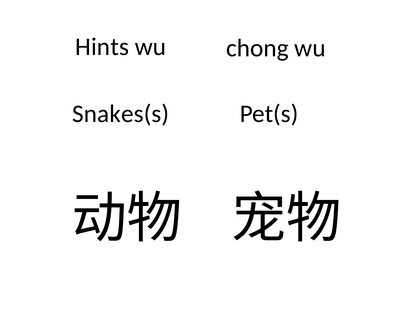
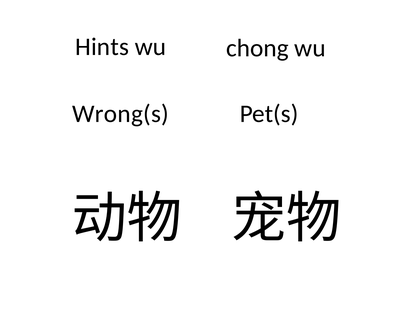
Snakes(s: Snakes(s -> Wrong(s
